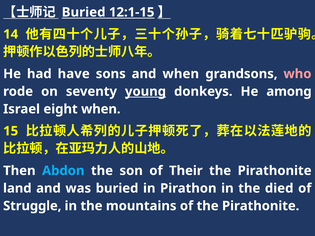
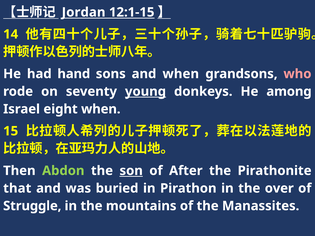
Buried at (84, 12): Buried -> Jordan
have: have -> hand
Abdon colour: light blue -> light green
son underline: none -> present
Their: Their -> After
land: land -> that
died: died -> over
of the Pirathonite: Pirathonite -> Manassites
